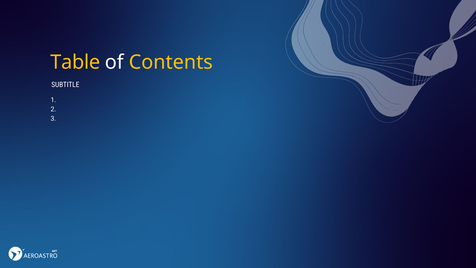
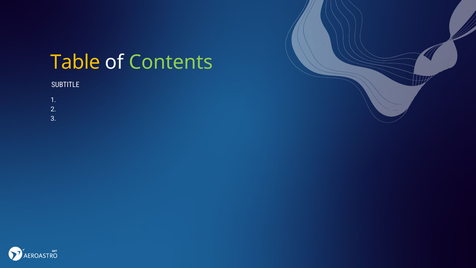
Contents colour: yellow -> light green
